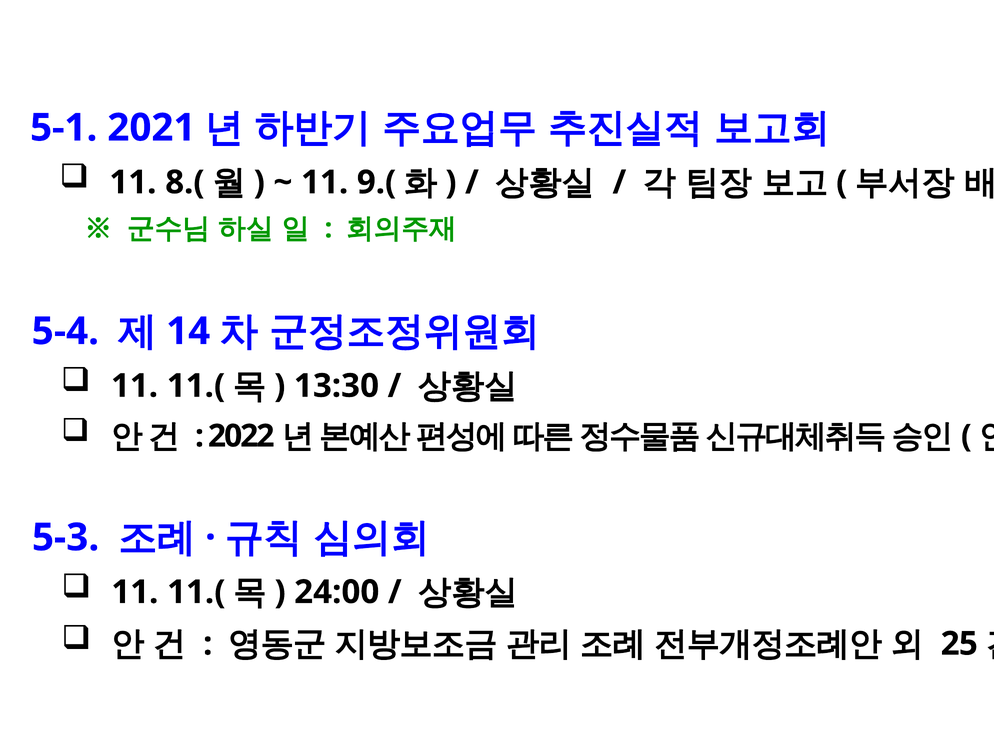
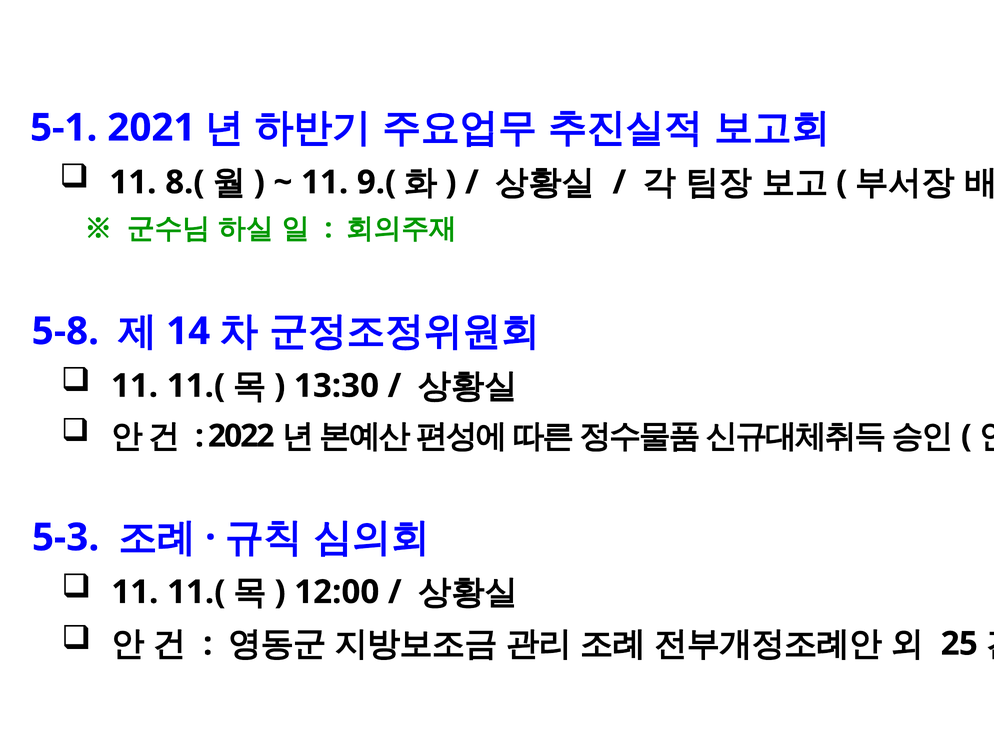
5-4: 5-4 -> 5-8
24:00: 24:00 -> 12:00
